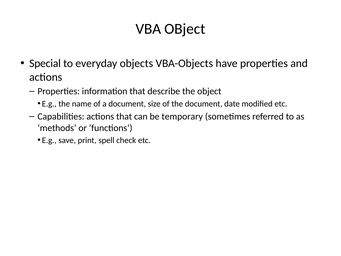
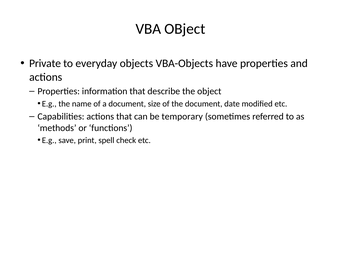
Special: Special -> Private
